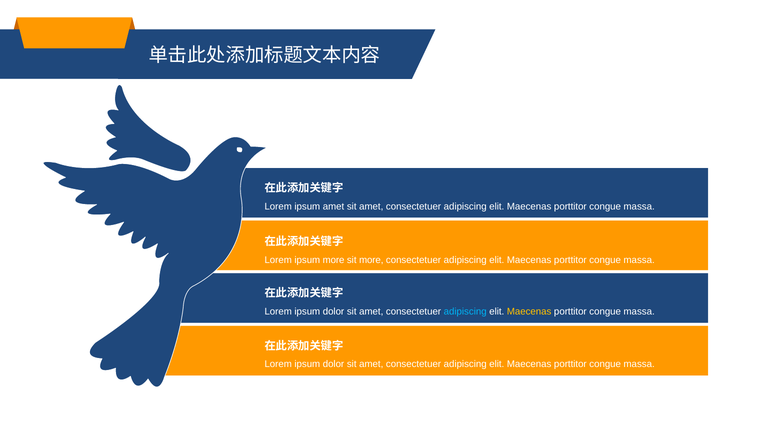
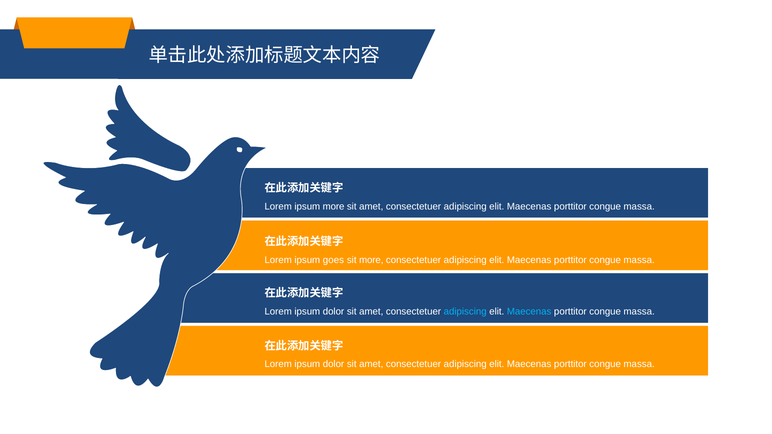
ipsum amet: amet -> more
ipsum more: more -> goes
Maecenas at (529, 312) colour: yellow -> light blue
